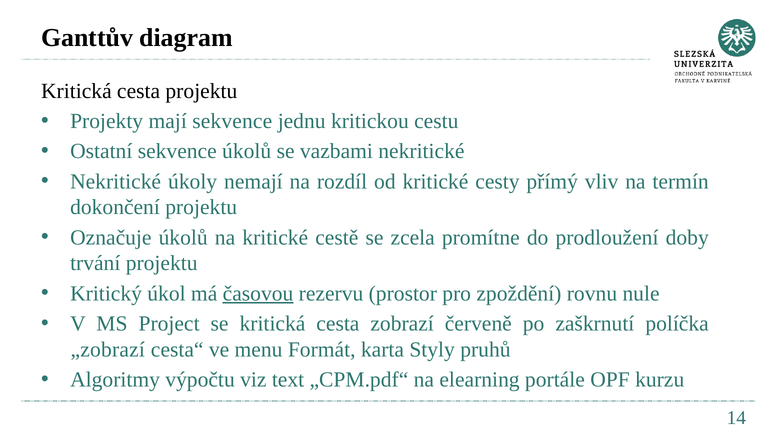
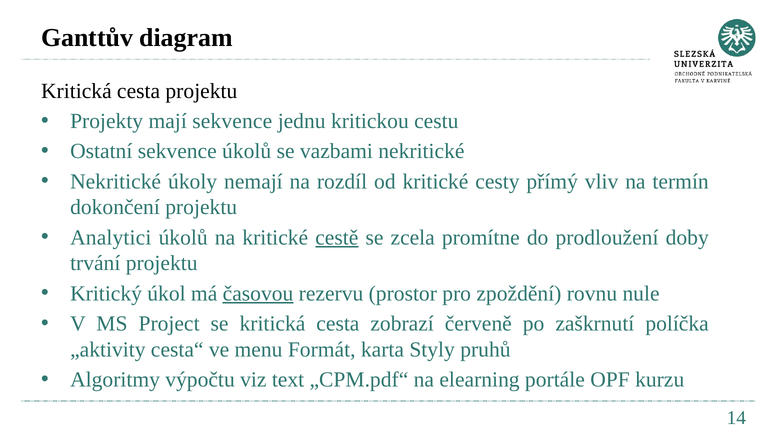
Označuje: Označuje -> Analytici
cestě underline: none -> present
„zobrazí: „zobrazí -> „aktivity
